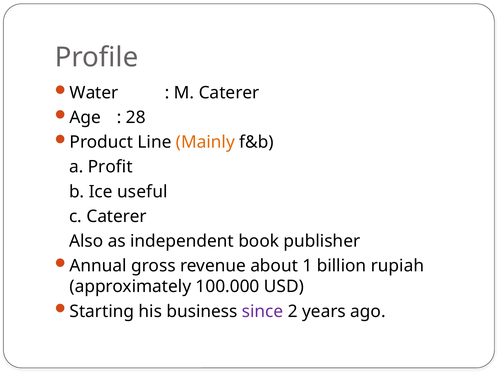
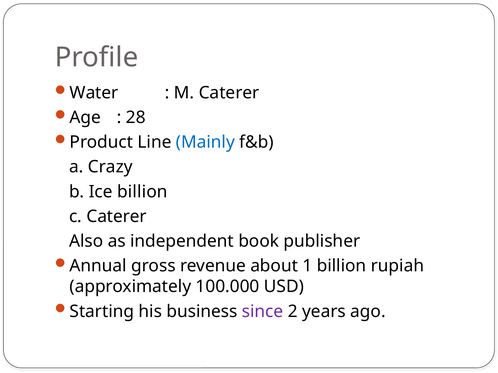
Mainly colour: orange -> blue
Profit: Profit -> Crazy
Ice useful: useful -> billion
